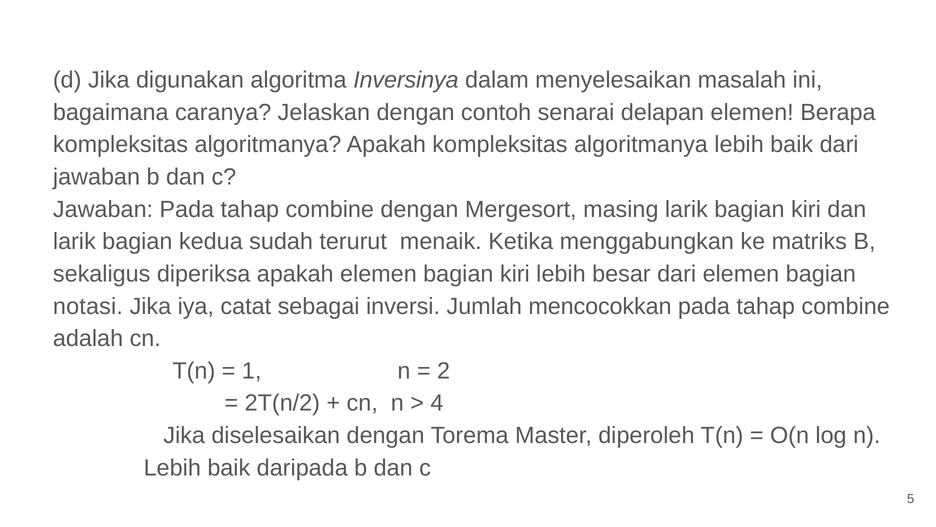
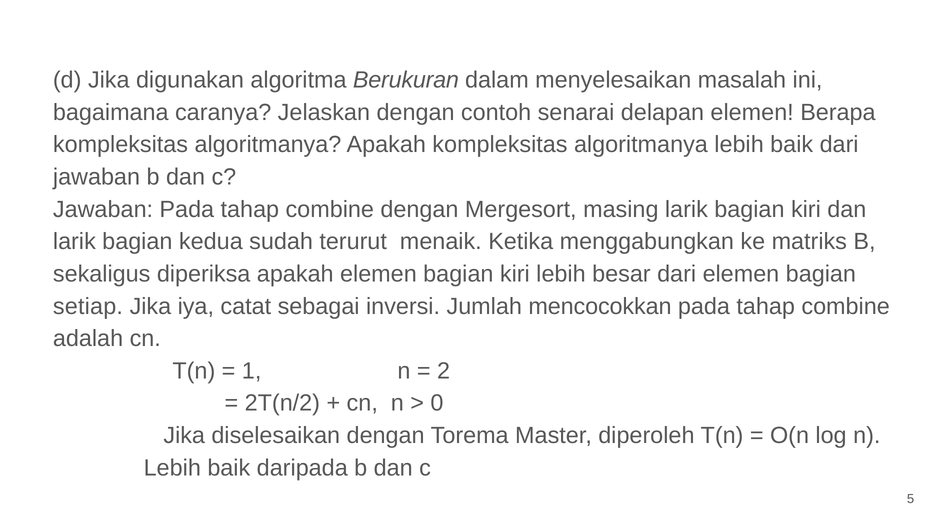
Inversinya: Inversinya -> Berukuran
notasi: notasi -> setiap
4: 4 -> 0
